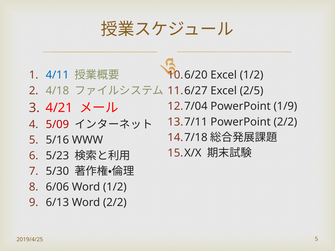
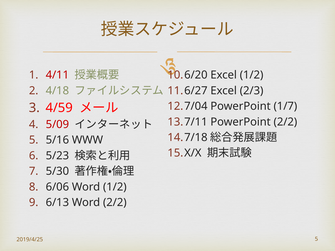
4/11 colour: blue -> red
2/5: 2/5 -> 2/3
1/9: 1/9 -> 1/7
4/21: 4/21 -> 4/59
